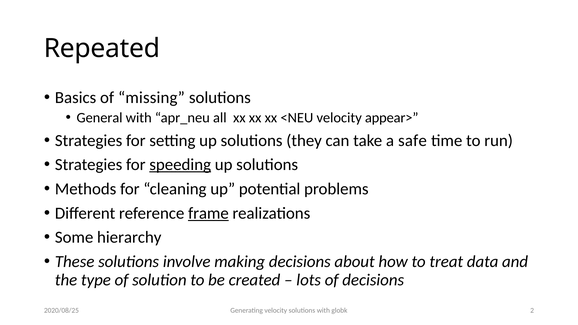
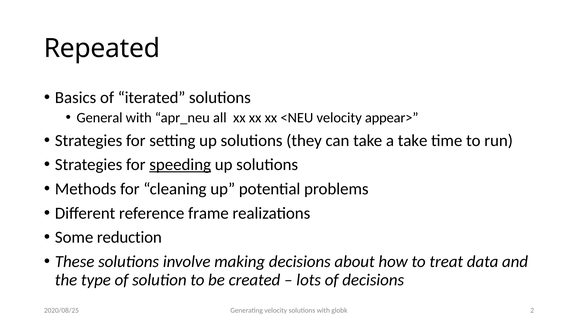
missing: missing -> iterated
a safe: safe -> take
frame underline: present -> none
hierarchy: hierarchy -> reduction
